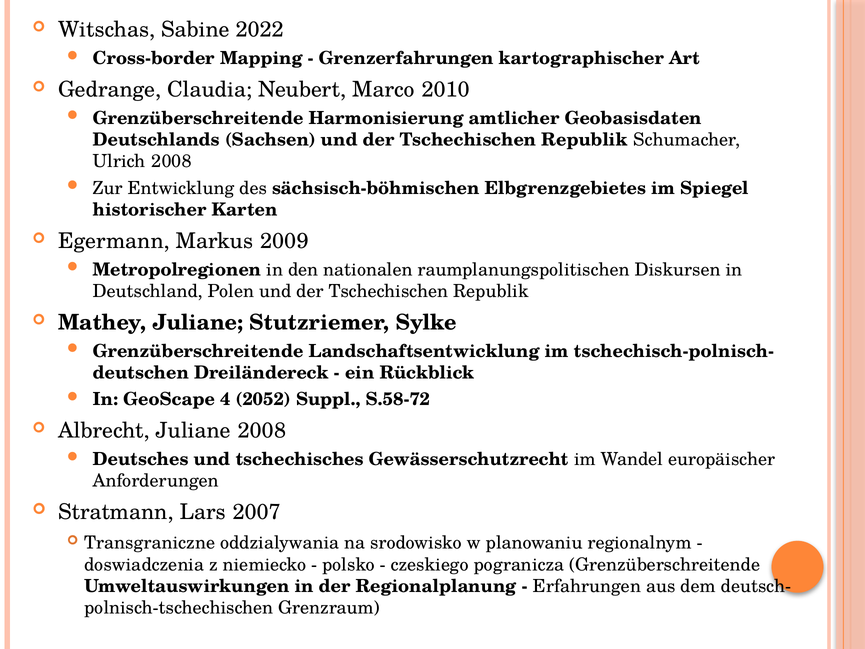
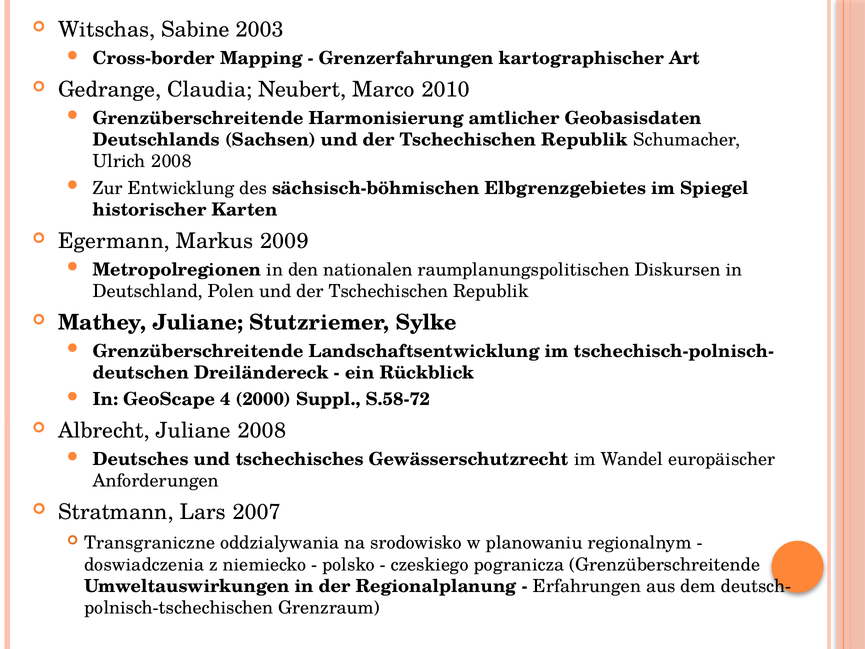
2022: 2022 -> 2003
2052: 2052 -> 2000
